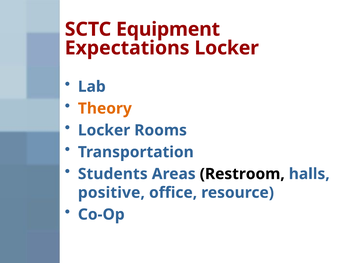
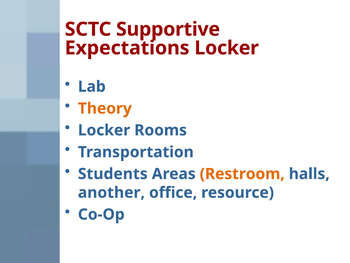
Equipment: Equipment -> Supportive
Restroom colour: black -> orange
positive: positive -> another
